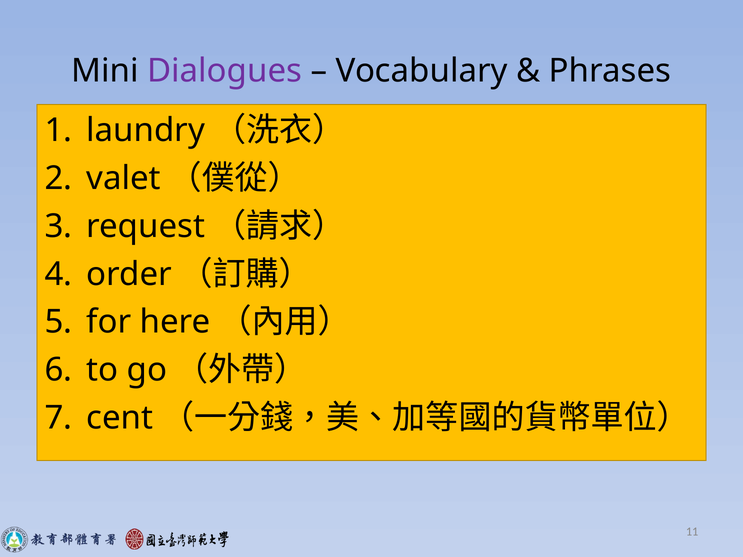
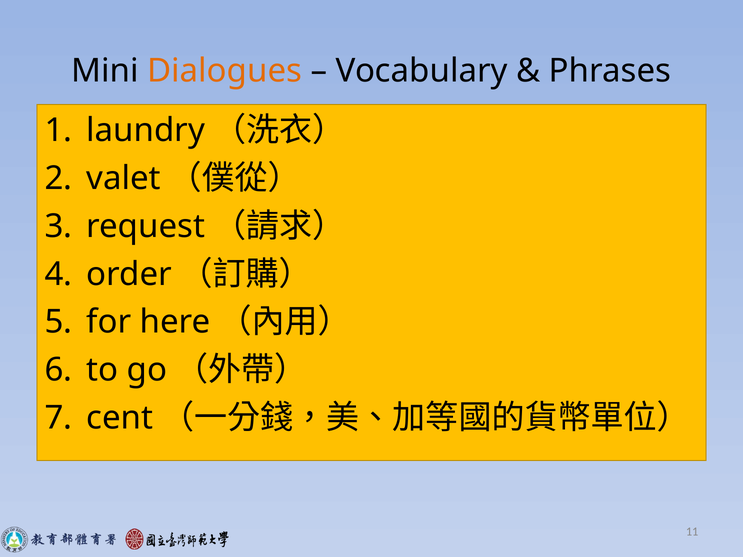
Dialogues colour: purple -> orange
